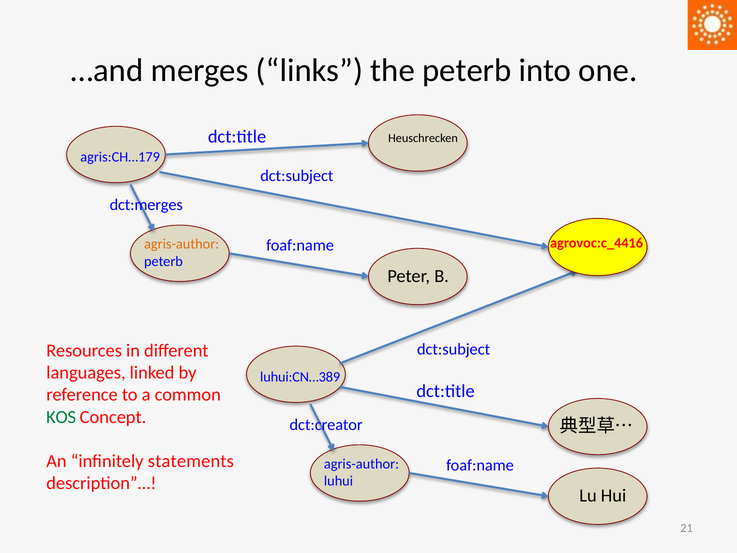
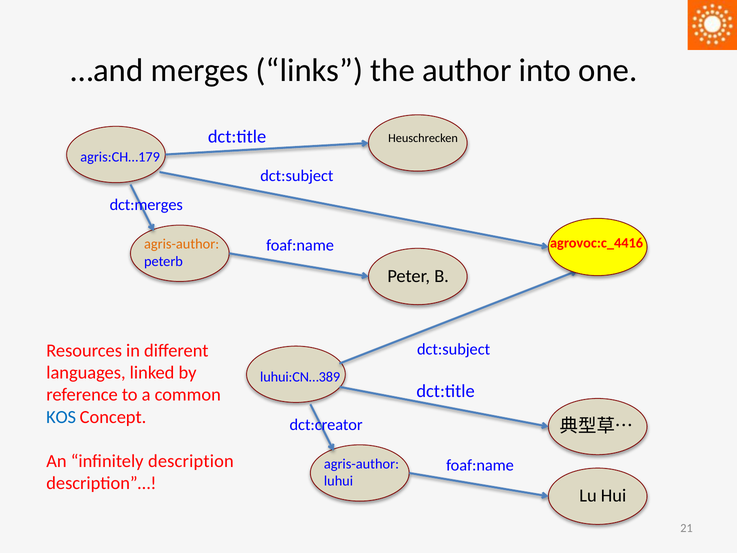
the peterb: peterb -> author
KOS colour: green -> blue
statements: statements -> description
